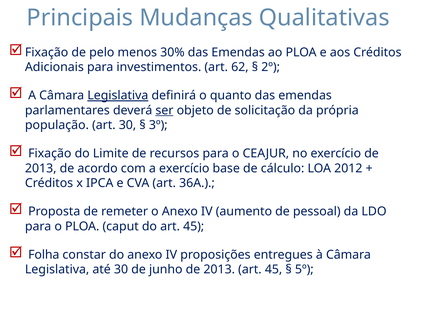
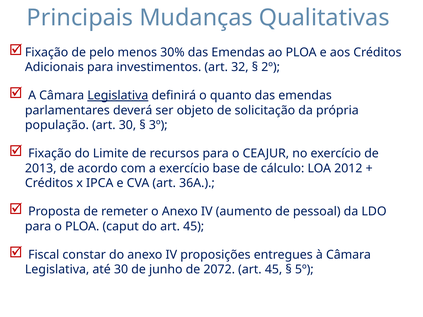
62: 62 -> 32
ser underline: present -> none
Folha: Folha -> Fiscal
junho de 2013: 2013 -> 2072
